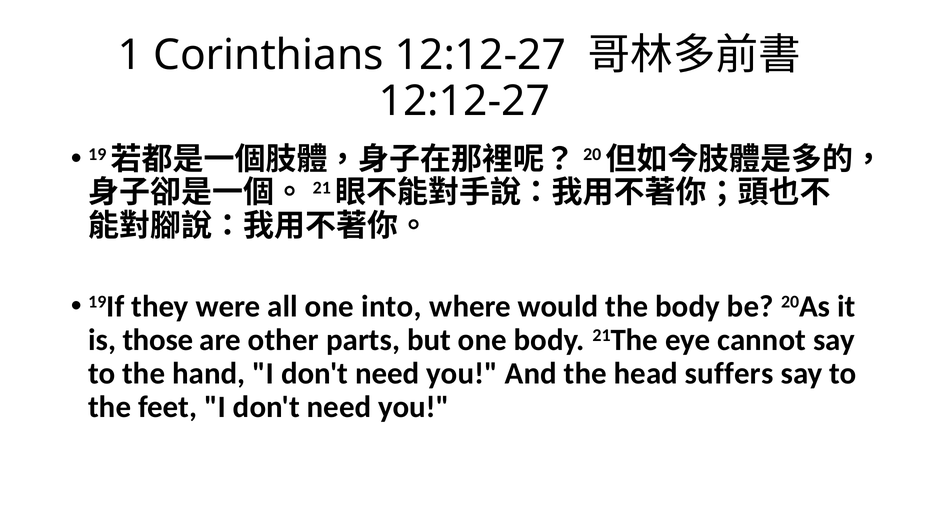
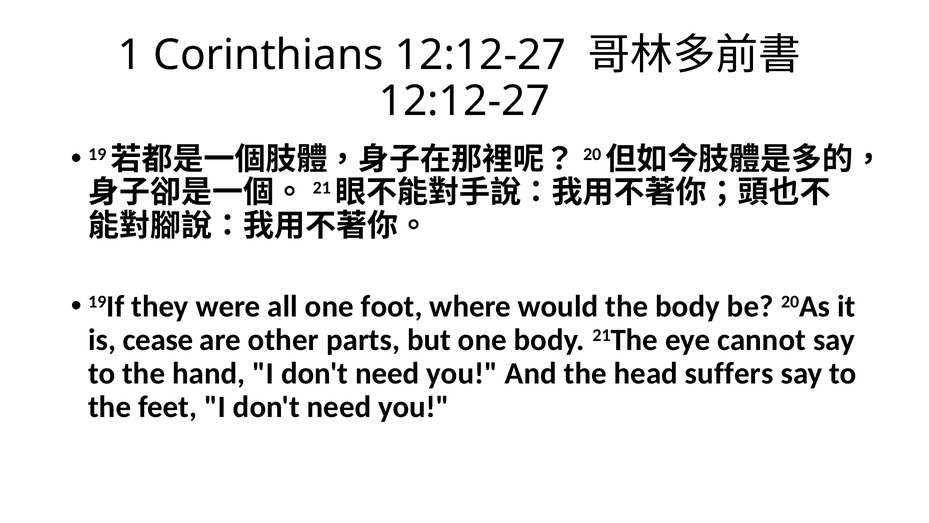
into: into -> foot
those: those -> cease
